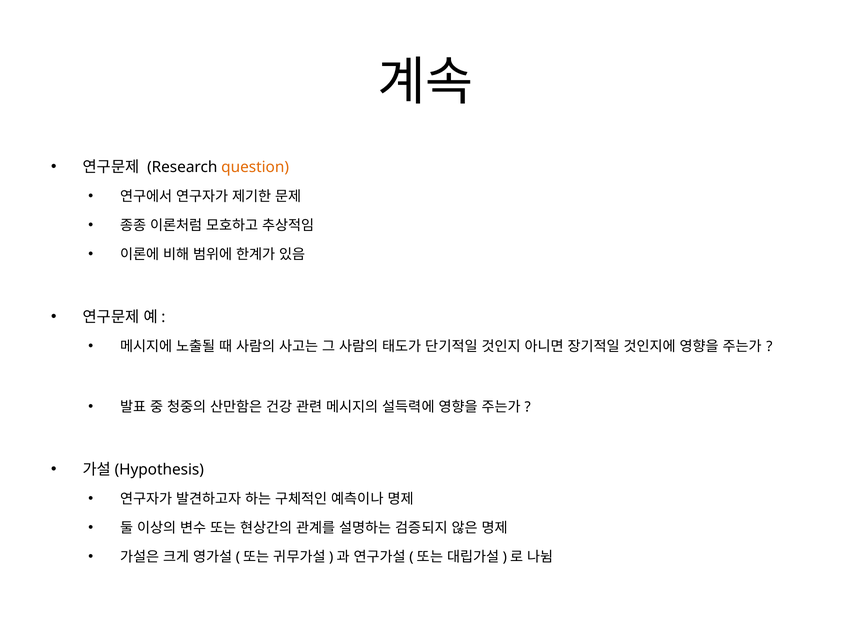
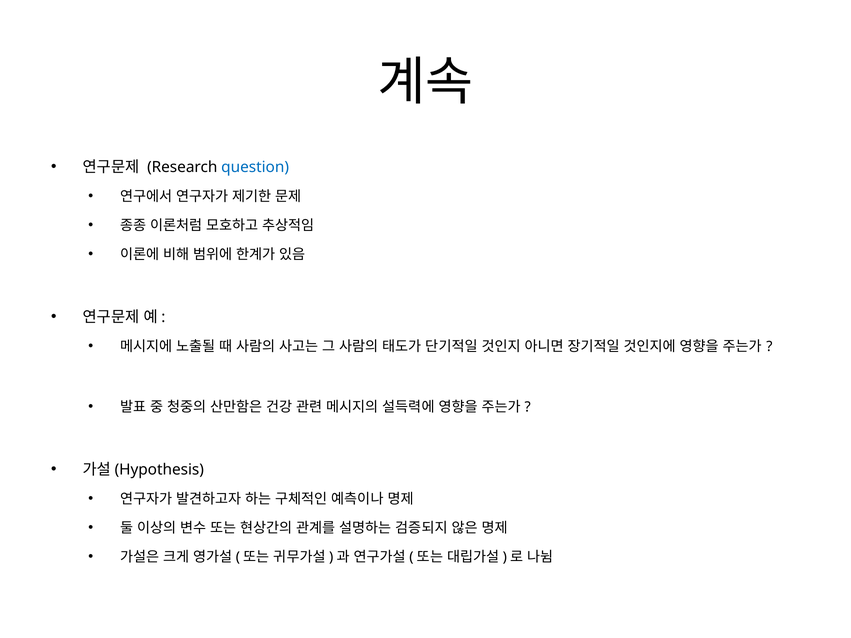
question colour: orange -> blue
